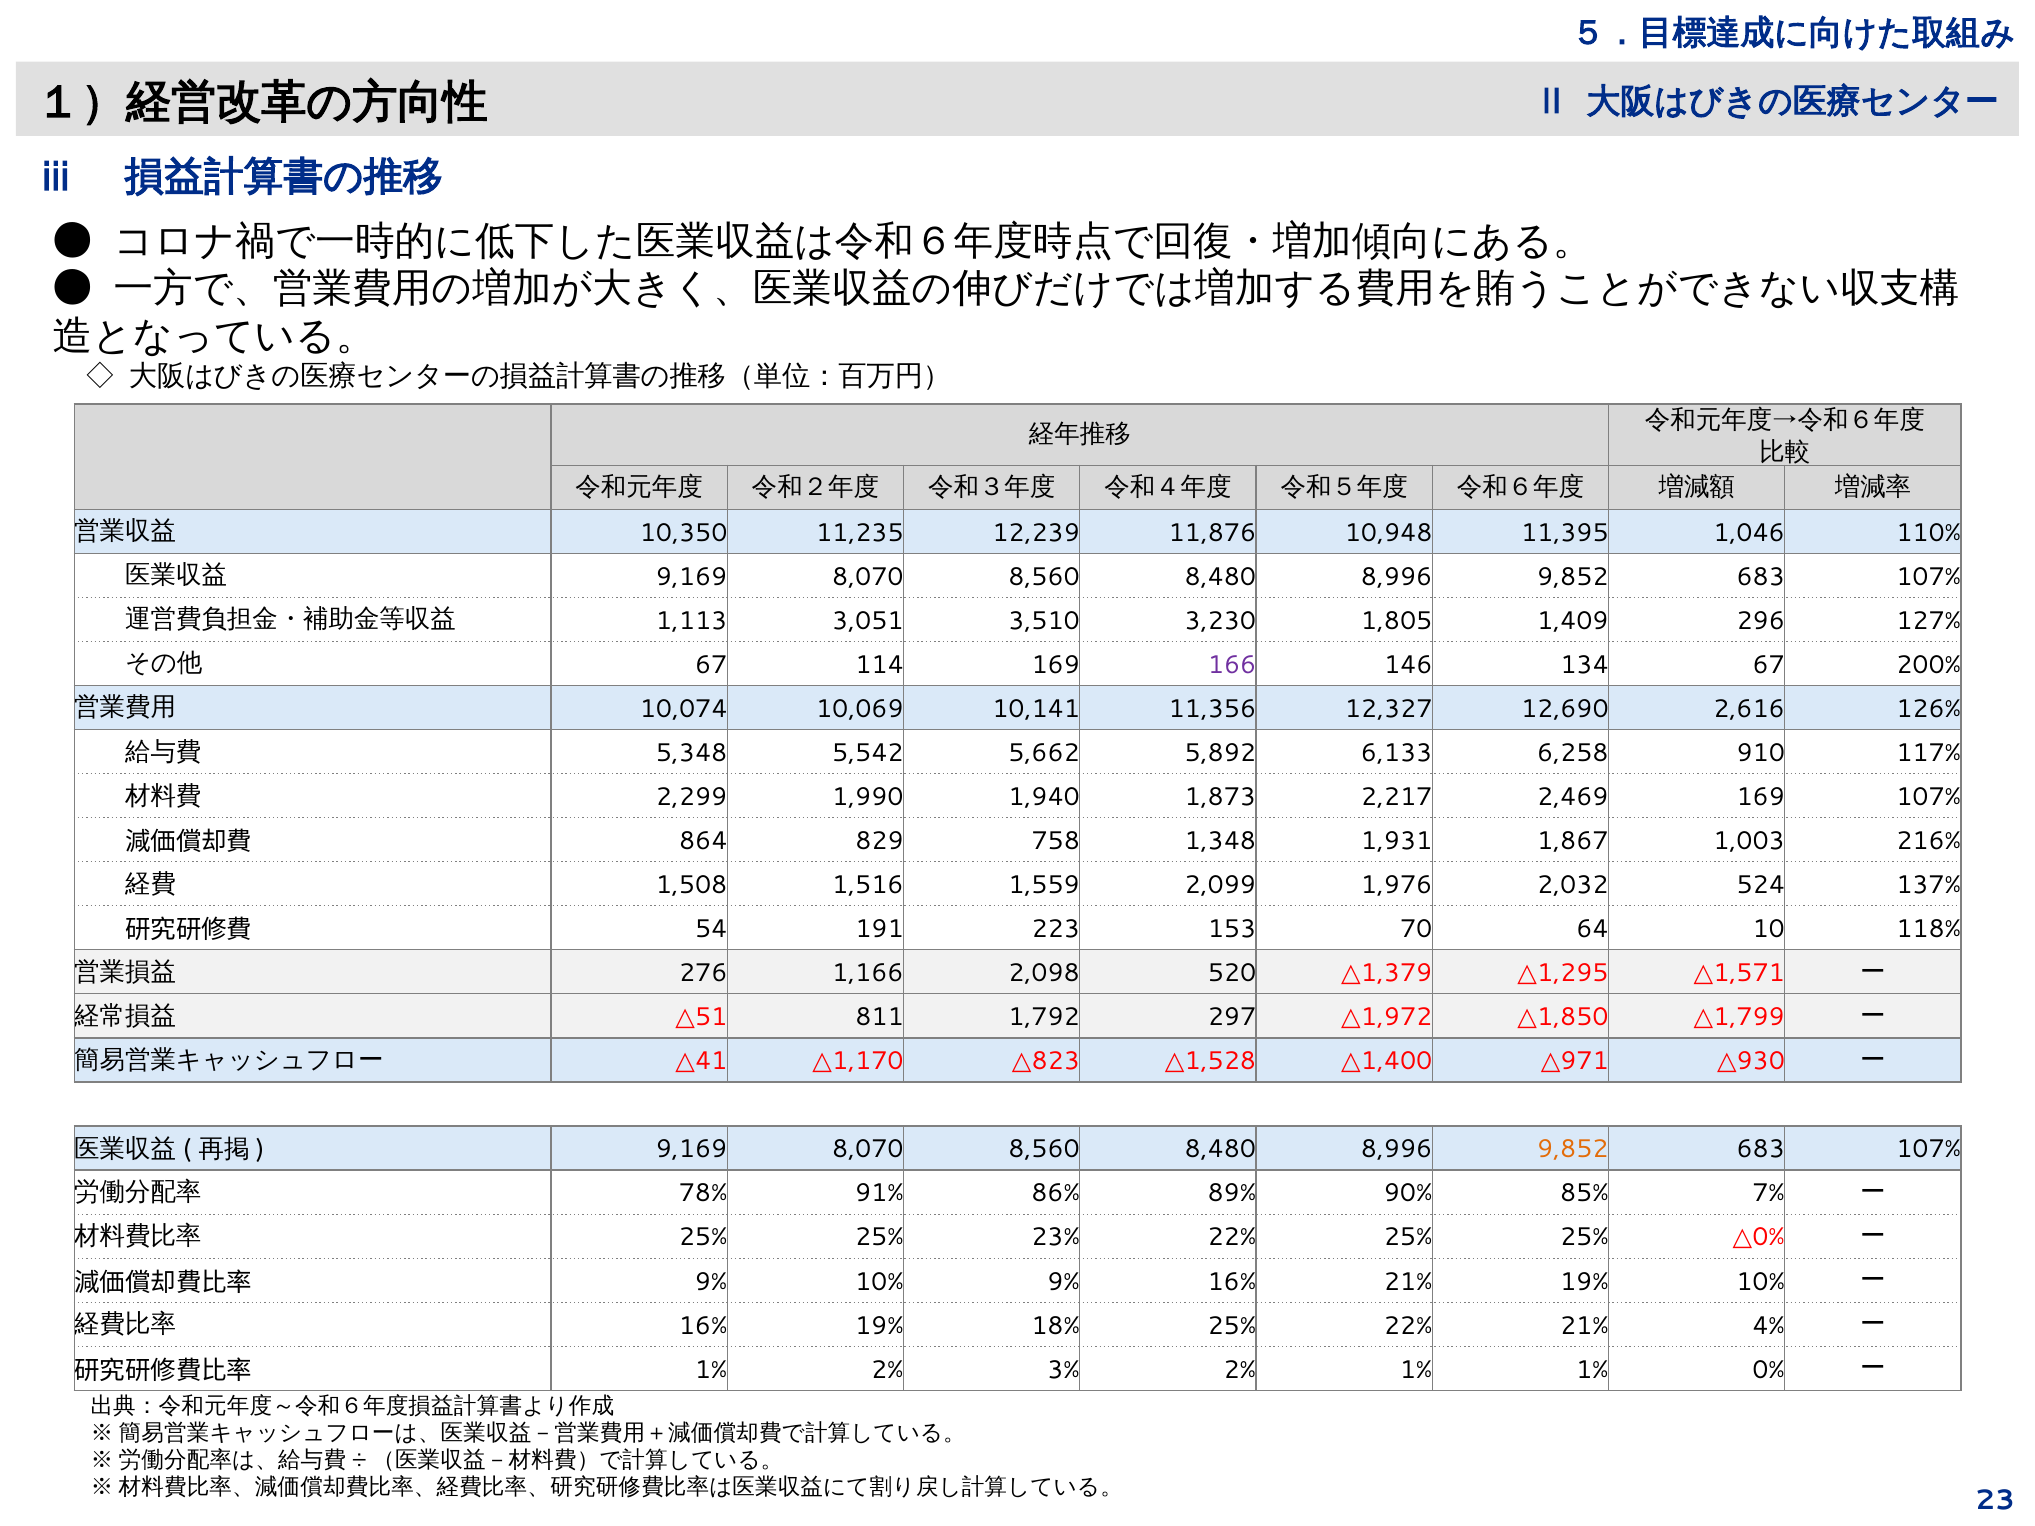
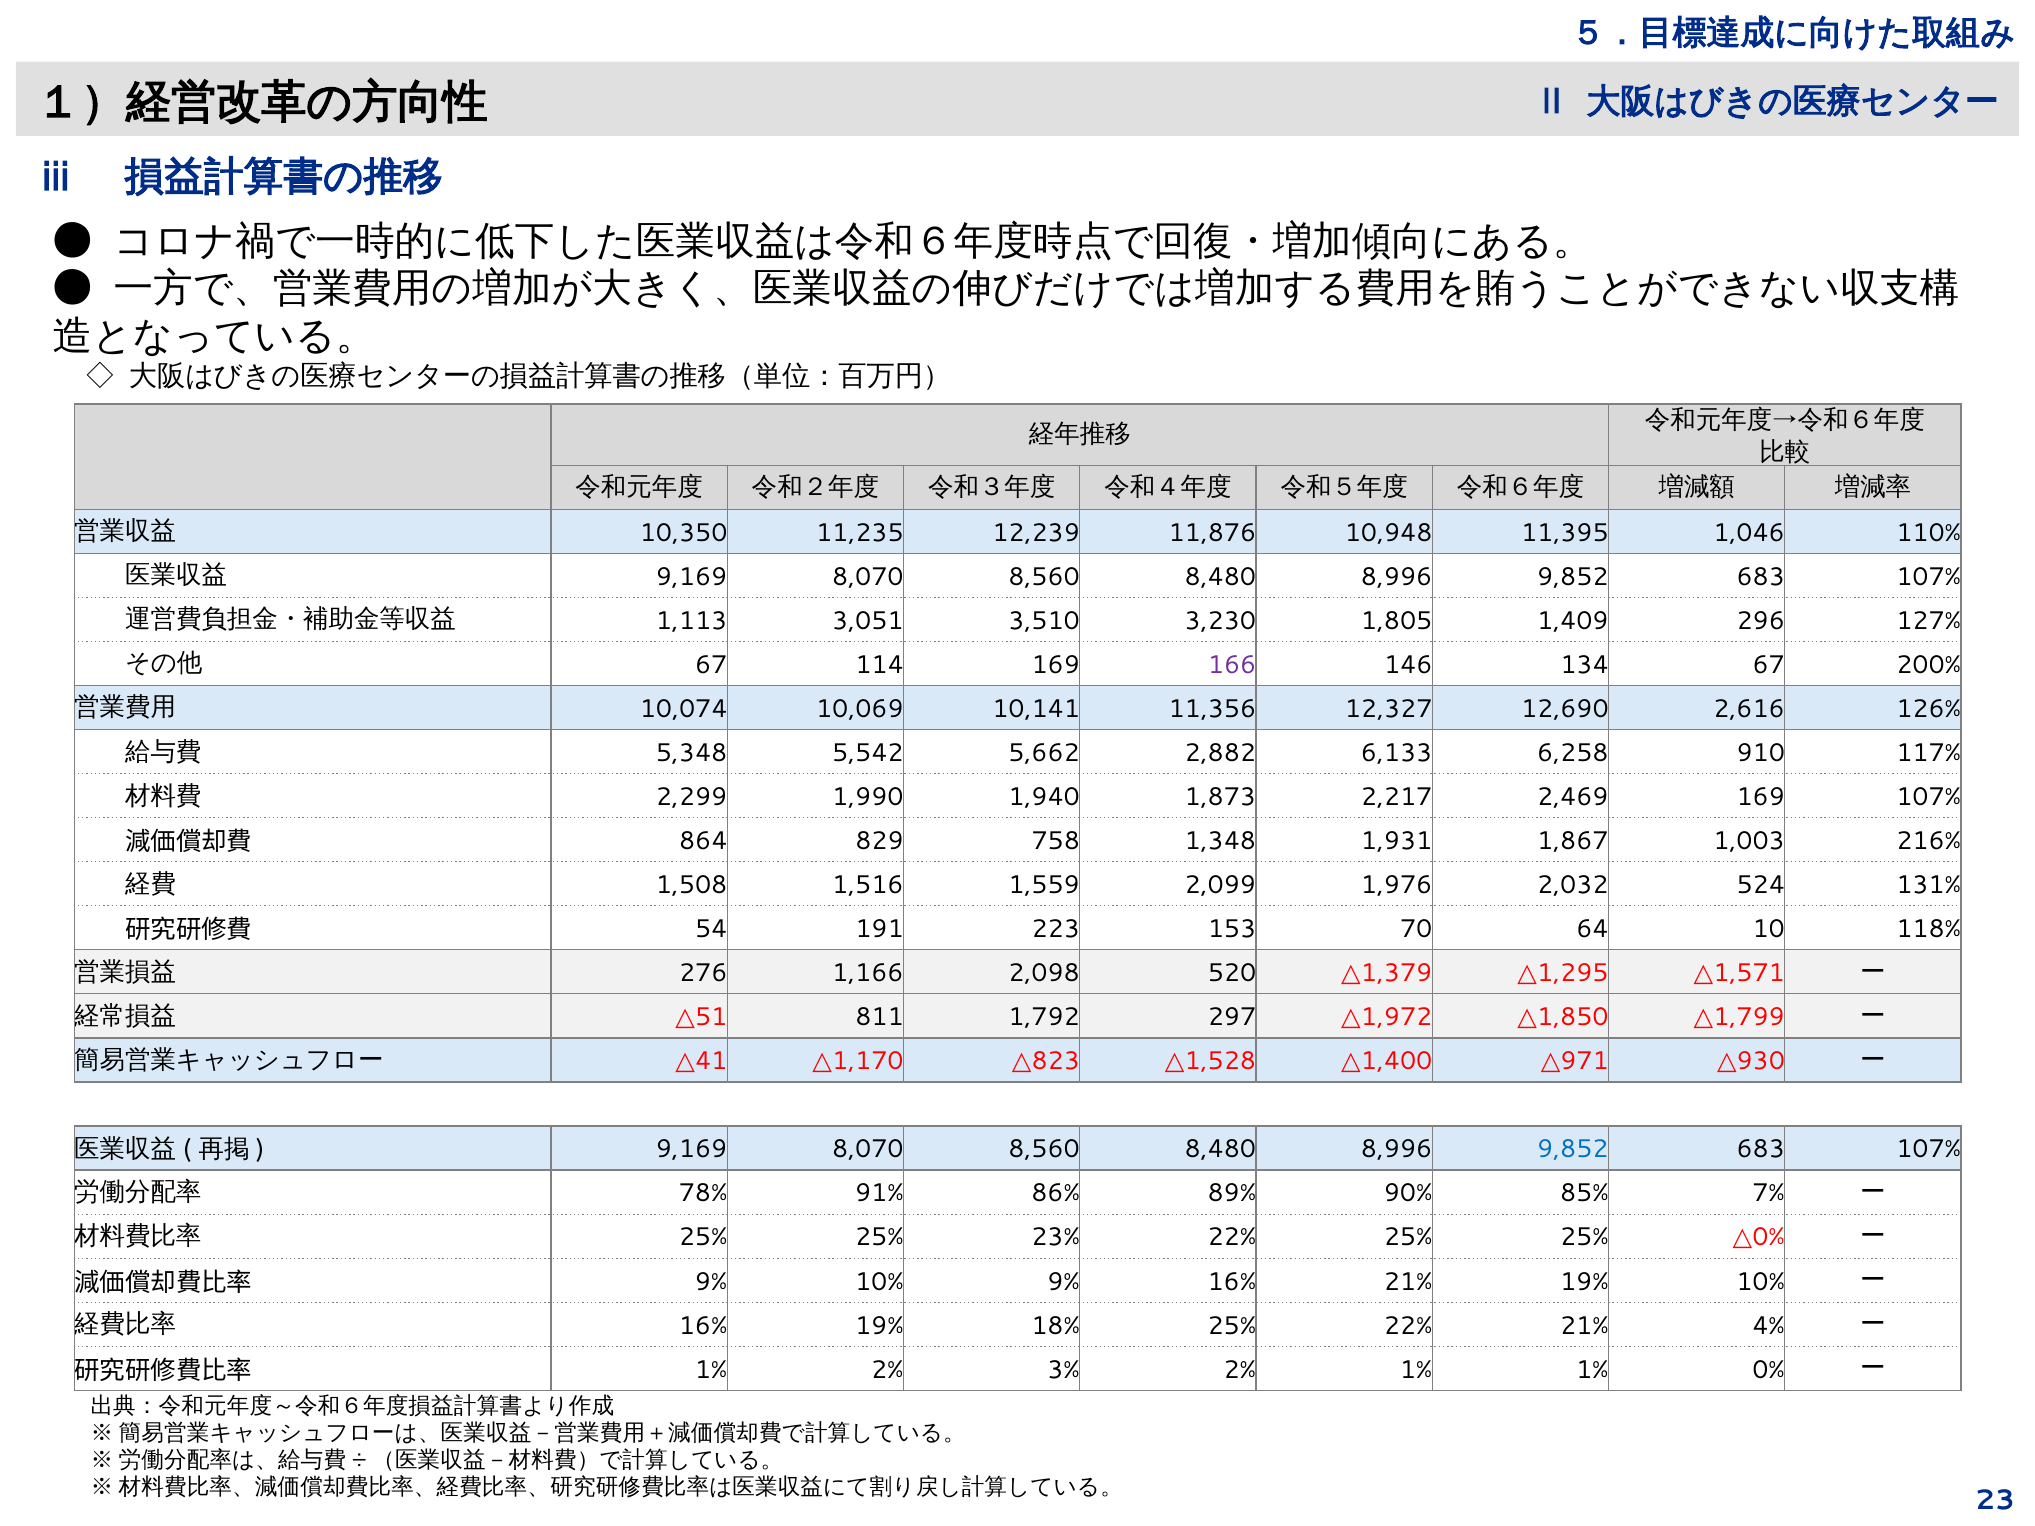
5,892: 5,892 -> 2,882
137%: 137% -> 131%
9,852 at (1573, 1150) colour: orange -> blue
